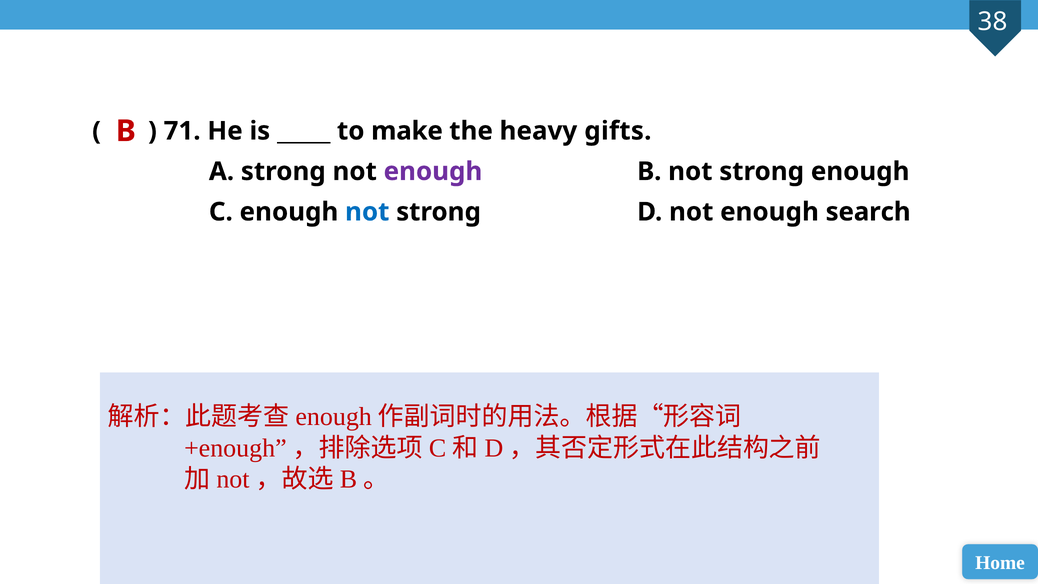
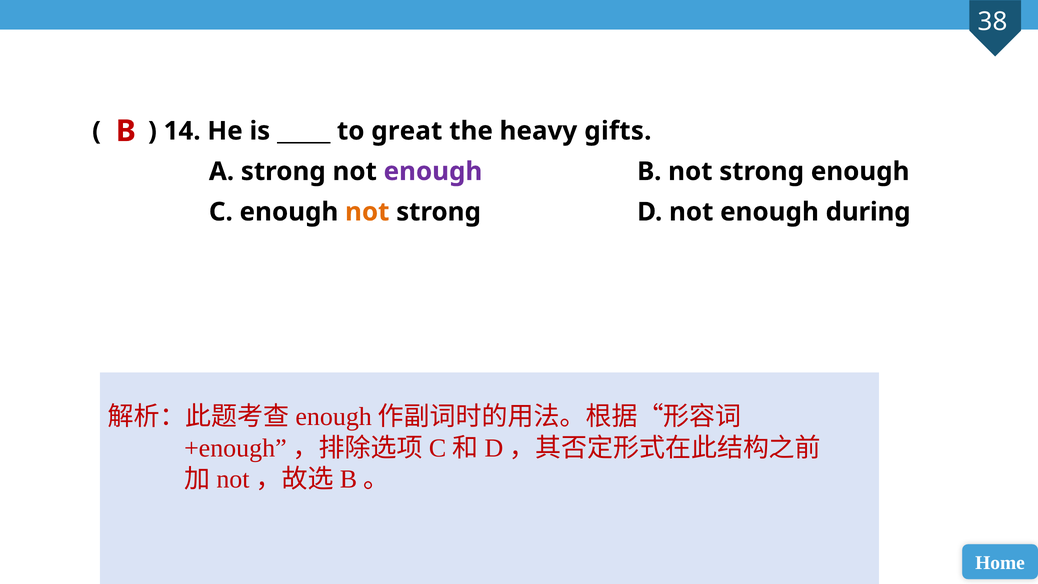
71: 71 -> 14
make: make -> great
not at (367, 212) colour: blue -> orange
search: search -> during
